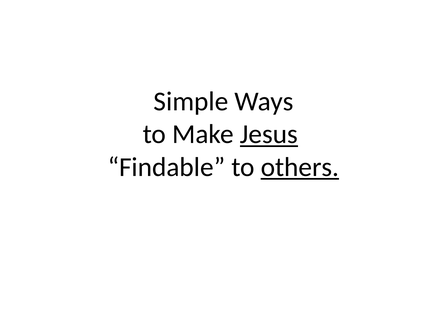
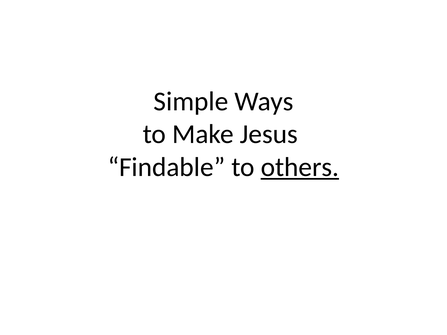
Jesus underline: present -> none
